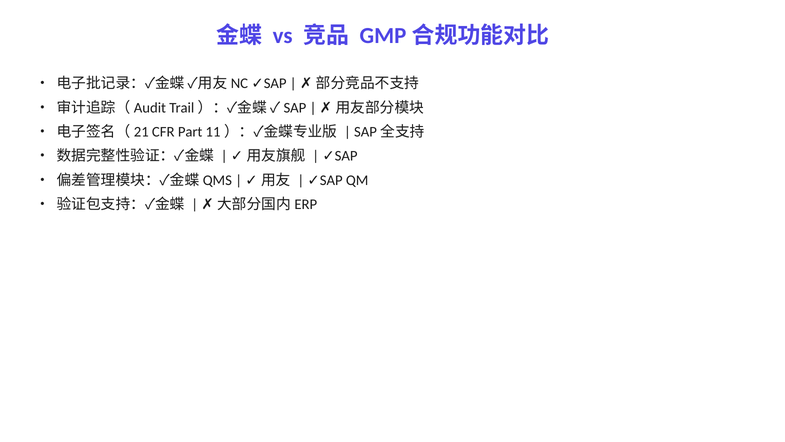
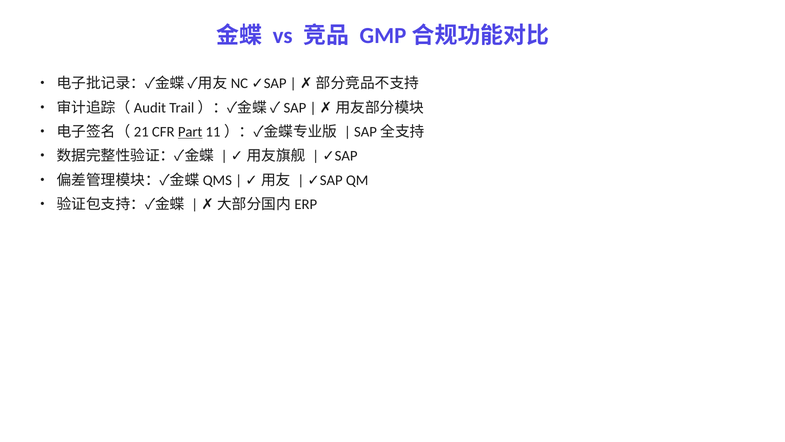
Part underline: none -> present
